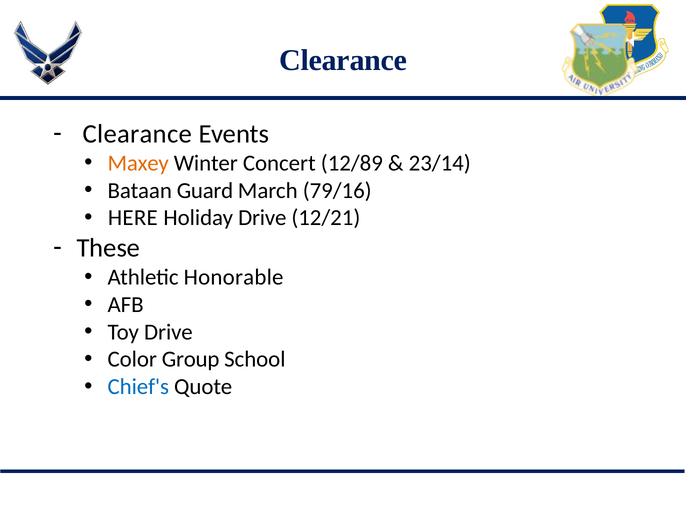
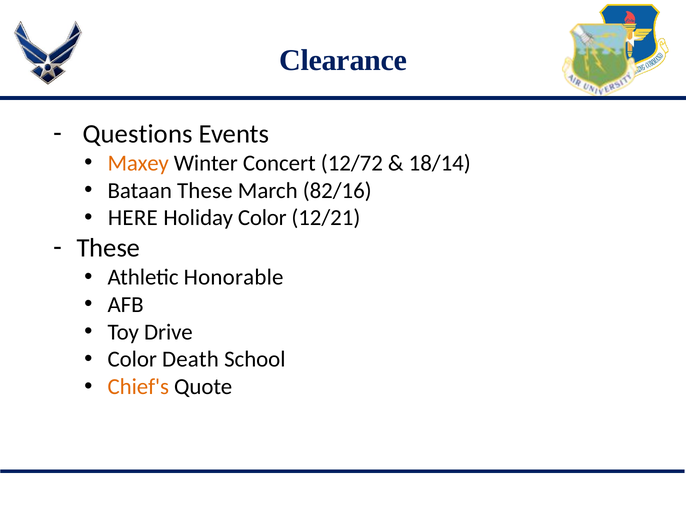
Clearance at (137, 134): Clearance -> Questions
12/89: 12/89 -> 12/72
23/14: 23/14 -> 18/14
Bataan Guard: Guard -> These
79/16: 79/16 -> 82/16
Holiday Drive: Drive -> Color
Group: Group -> Death
Chief's colour: blue -> orange
